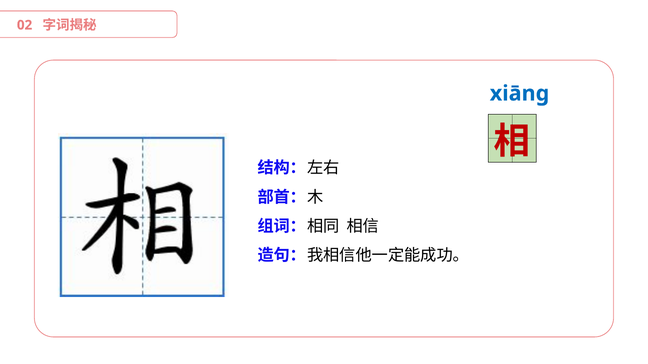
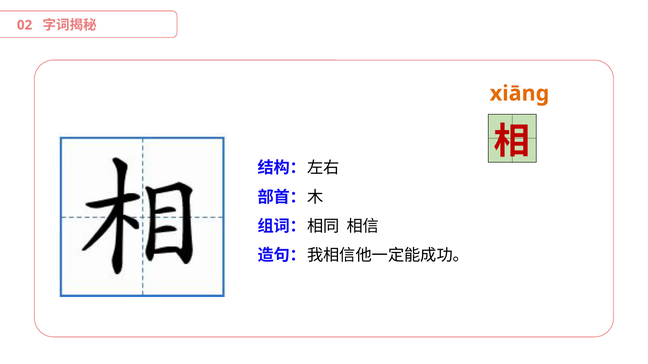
xiāng colour: blue -> orange
